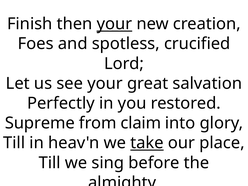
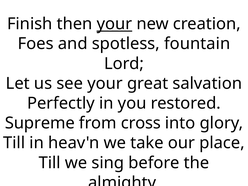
crucified: crucified -> fountain
claim: claim -> cross
take underline: present -> none
